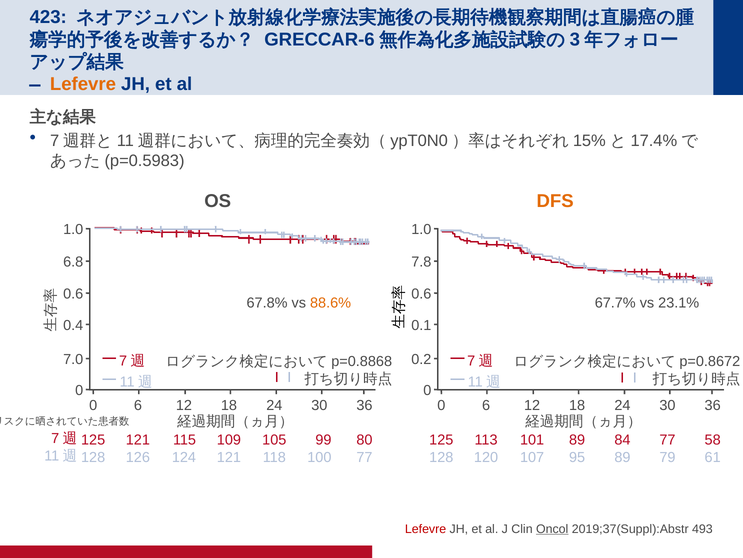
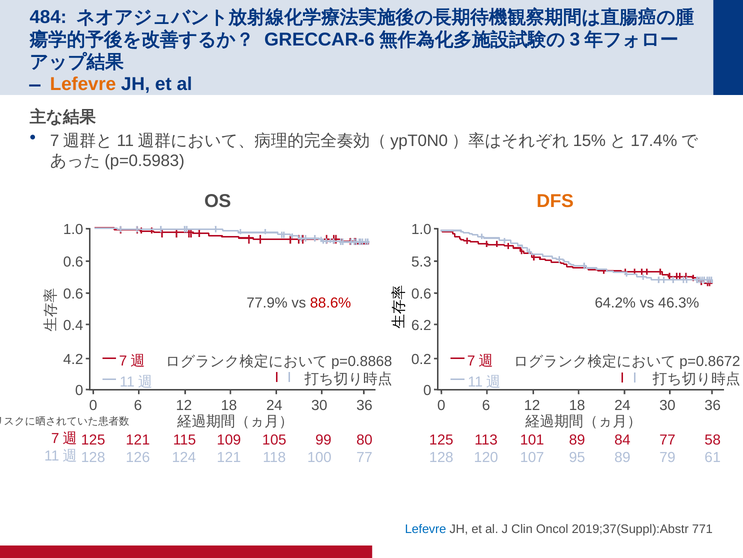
423: 423 -> 484
6.8 at (73, 262): 6.8 -> 0.6
7.8: 7.8 -> 5.3
67.8%: 67.8% -> 77.9%
88.6% colour: orange -> red
67.7%: 67.7% -> 64.2%
23.1%: 23.1% -> 46.3%
0.1: 0.1 -> 6.2
7.0: 7.0 -> 4.2
Lefevre at (426, 528) colour: red -> blue
Oncol underline: present -> none
493: 493 -> 771
